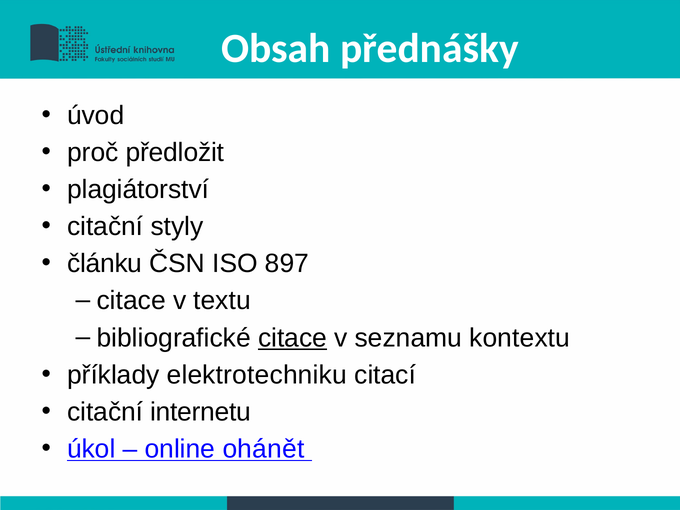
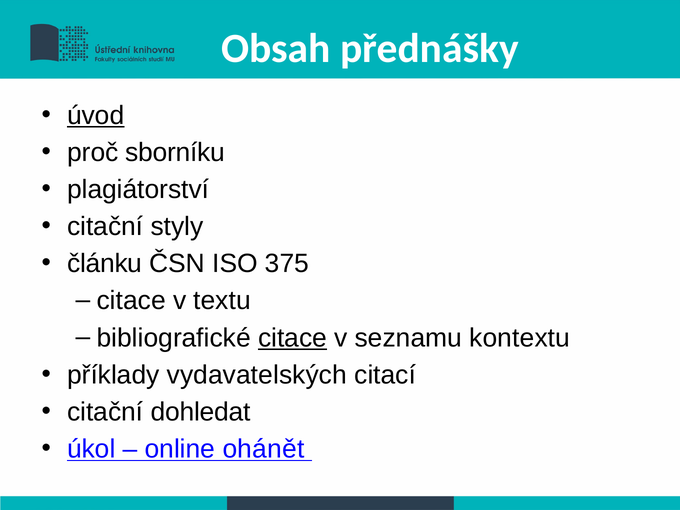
úvod underline: none -> present
předložit: předložit -> sborníku
897: 897 -> 375
elektrotechniku: elektrotechniku -> vydavatelských
internetu: internetu -> dohledat
